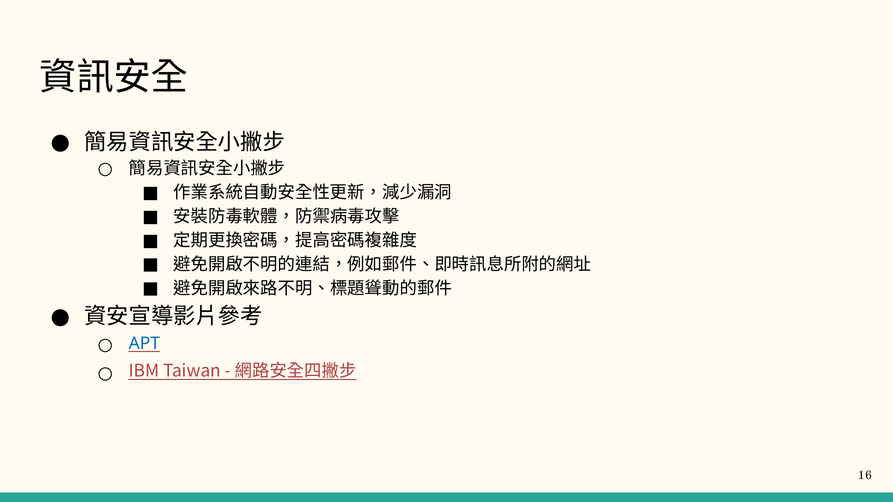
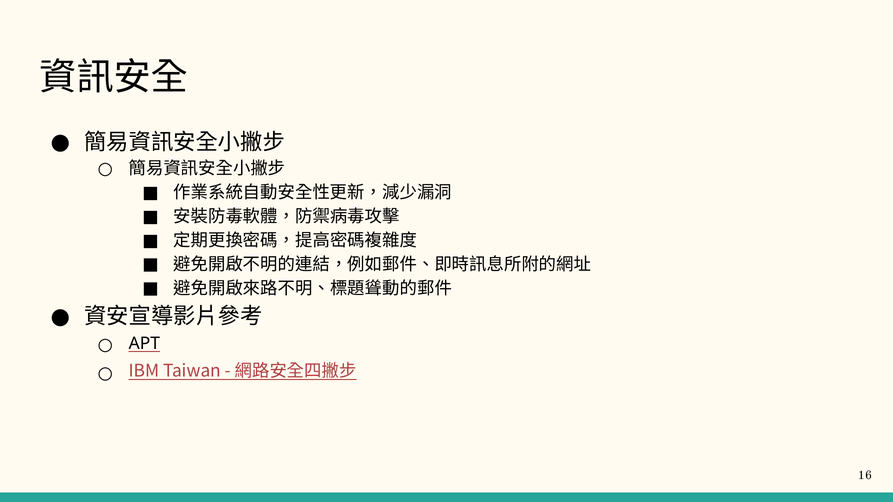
APT colour: blue -> black
